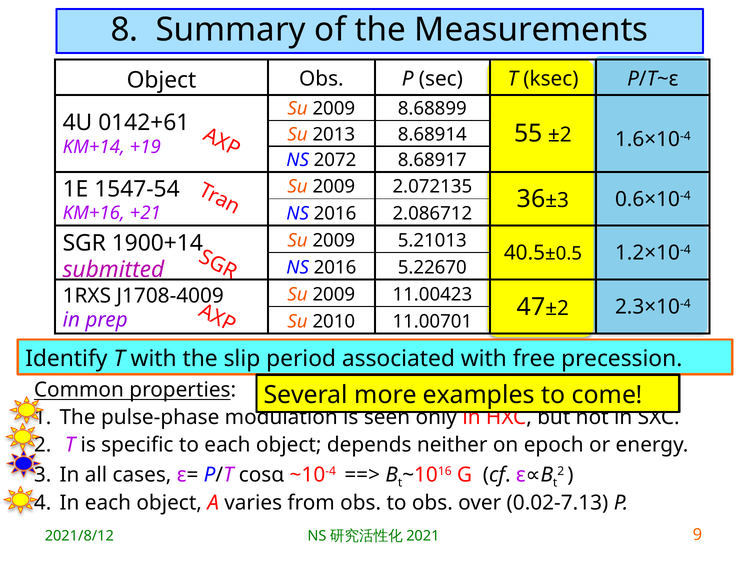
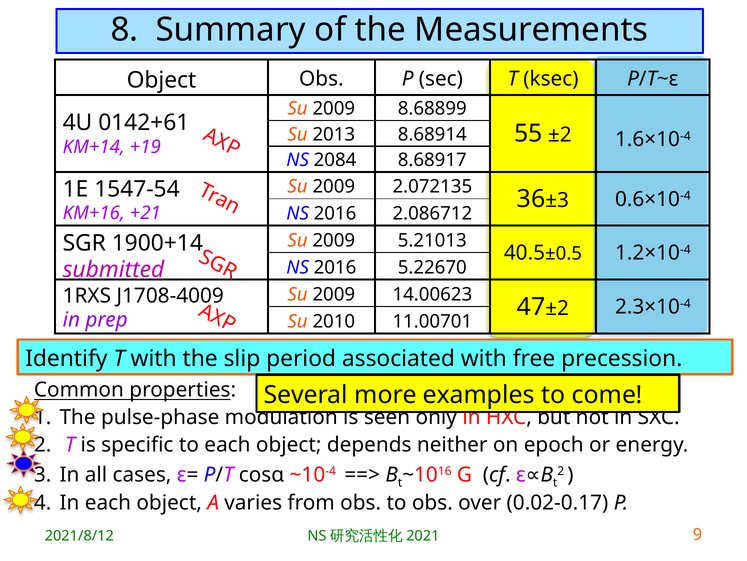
2072: 2072 -> 2084
11.00423: 11.00423 -> 14.00623
0.02-7.13: 0.02-7.13 -> 0.02-0.17
